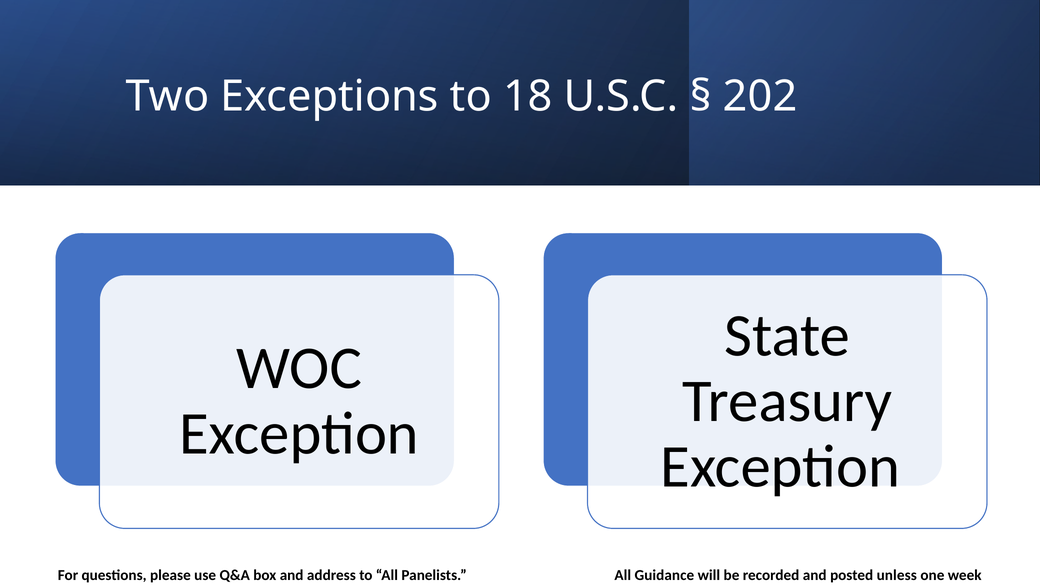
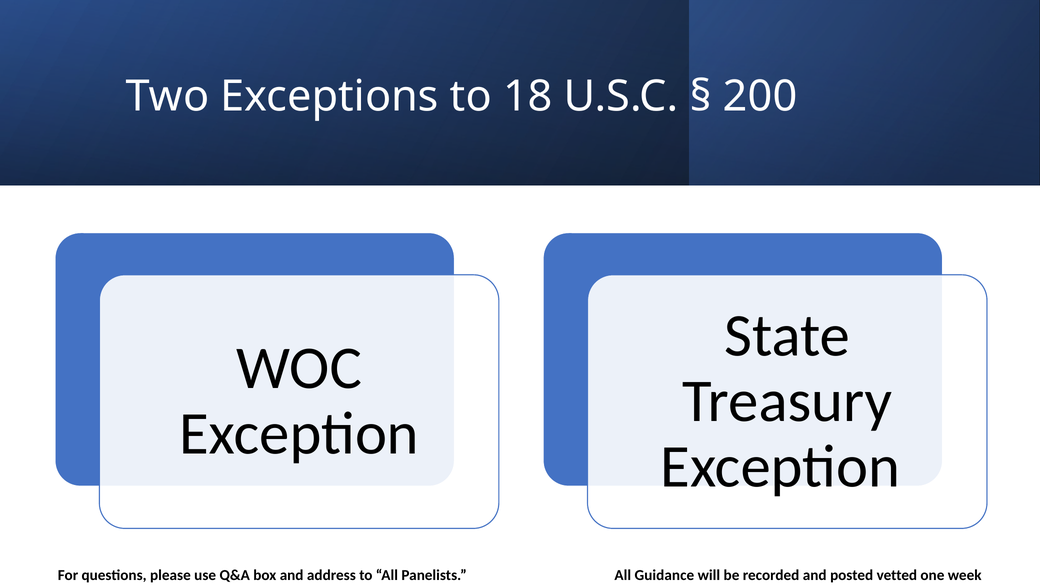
202: 202 -> 200
unless: unless -> vetted
